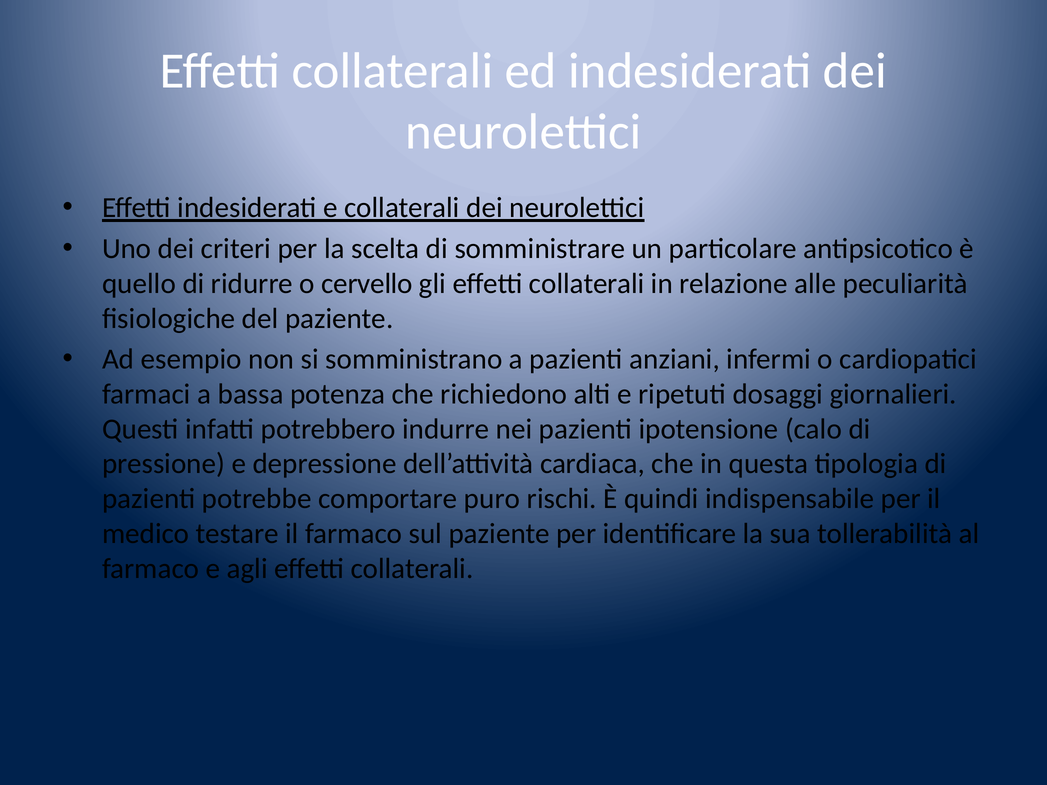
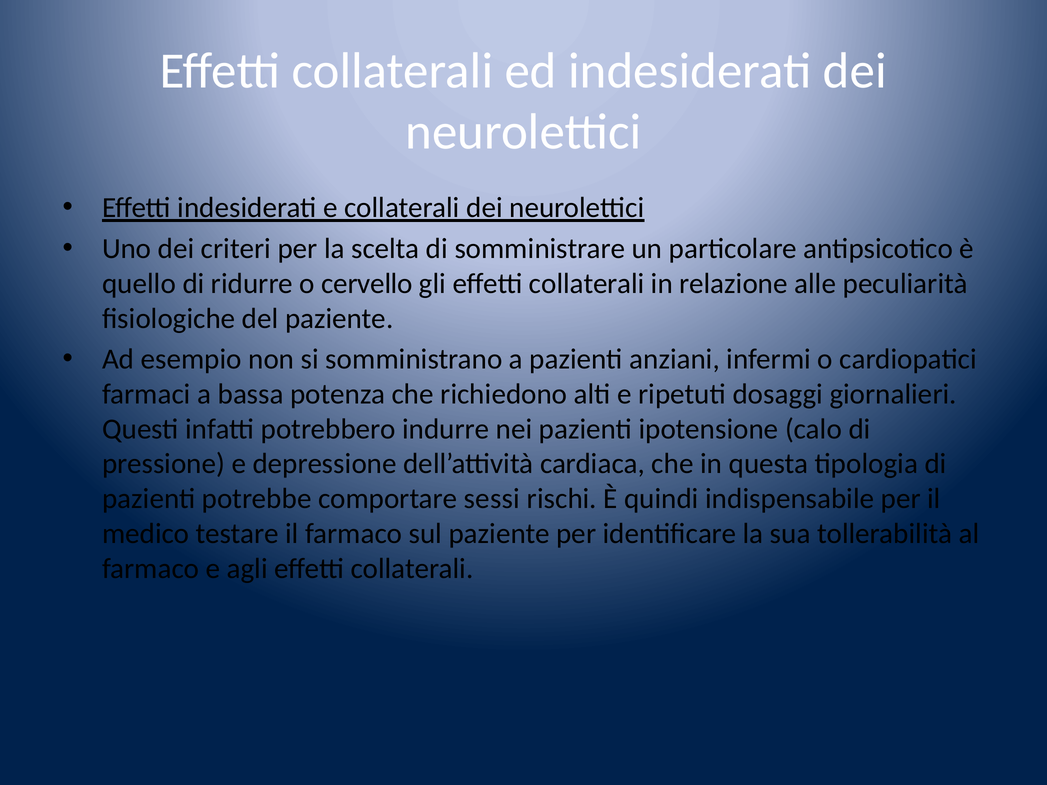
puro: puro -> sessi
